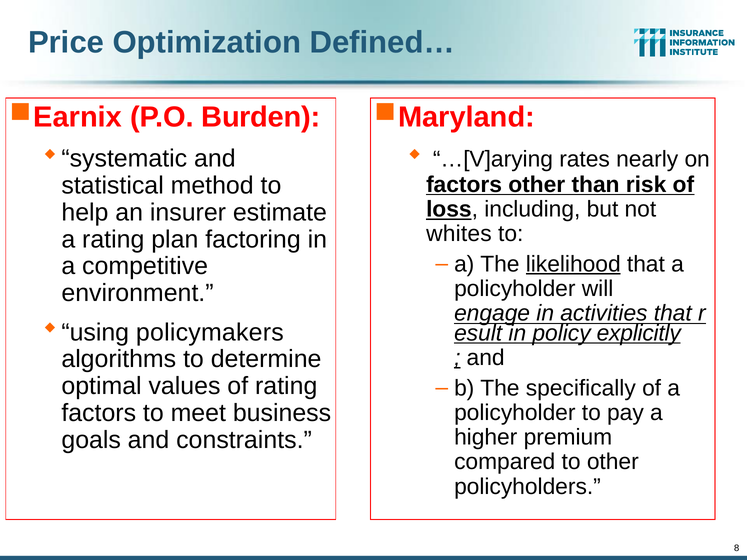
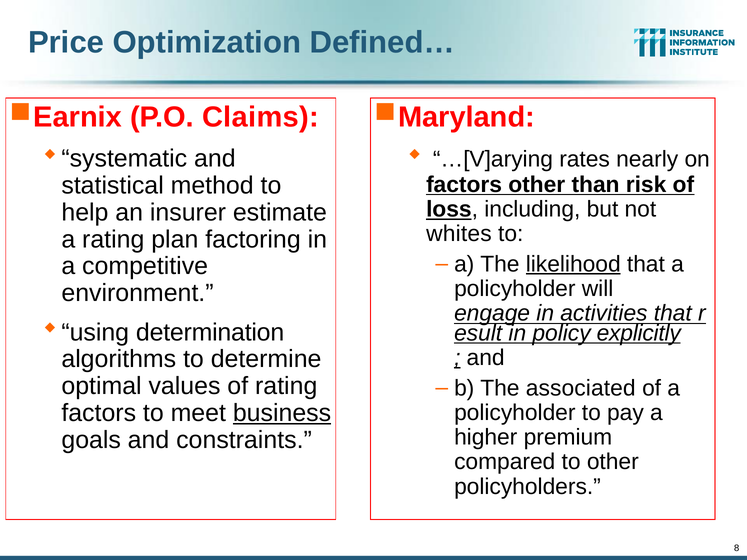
Burden: Burden -> Claims
policymakers: policymakers -> determination
specifically: specifically -> associated
business underline: none -> present
